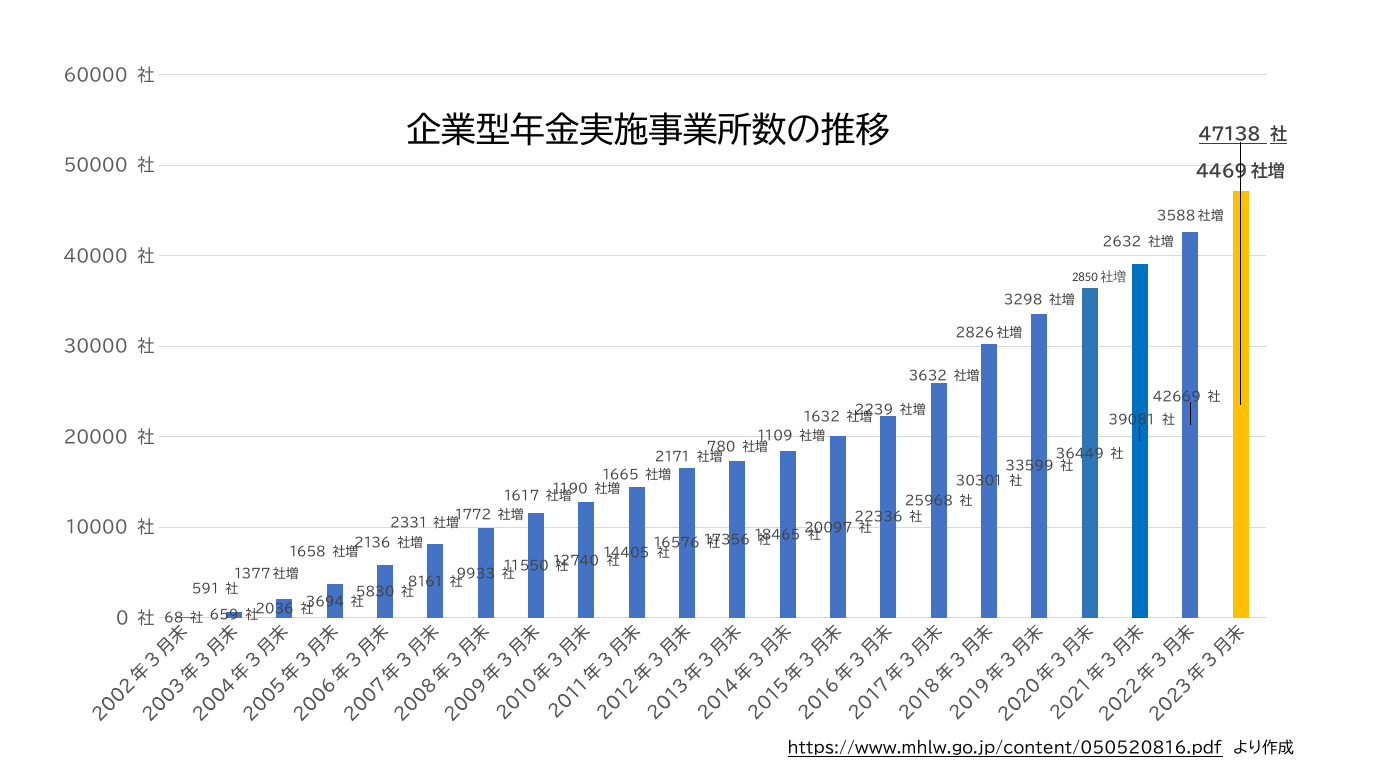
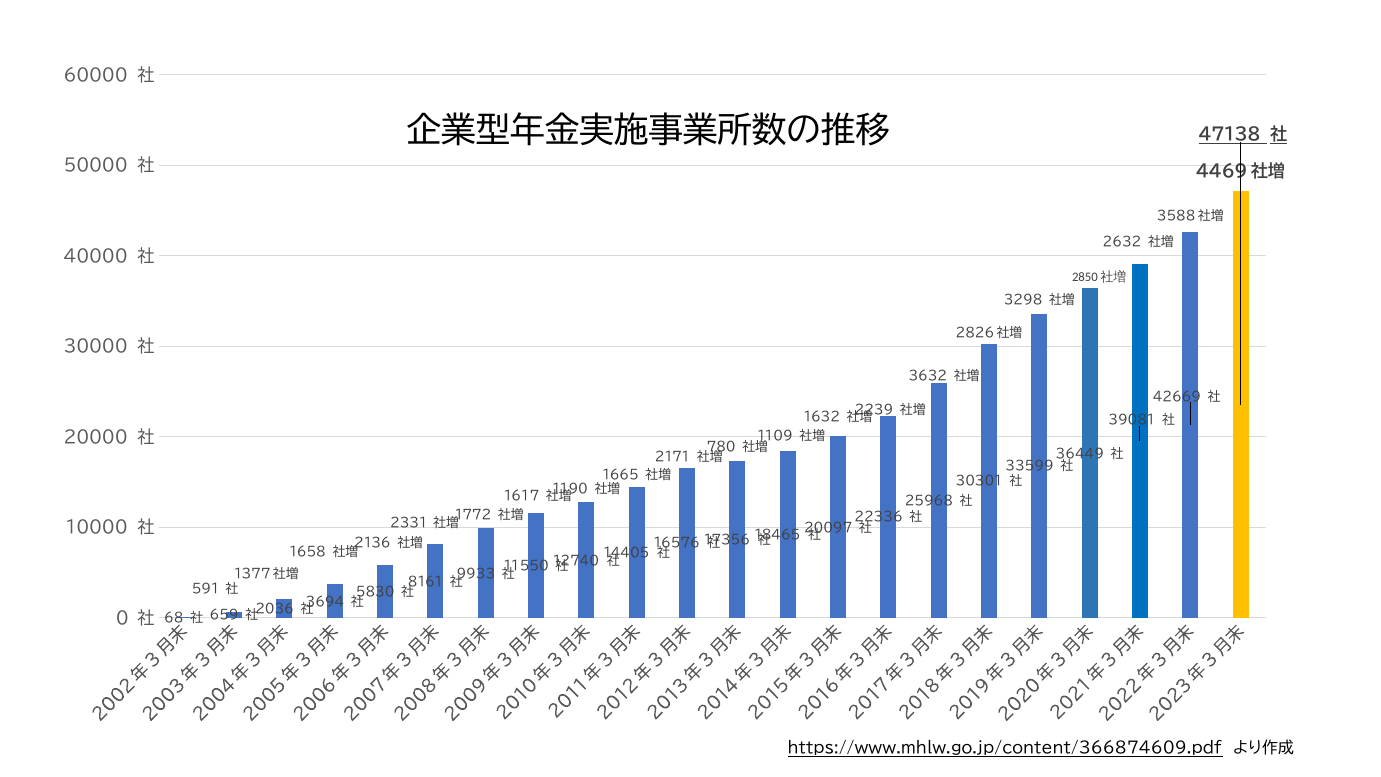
https://www.mhlw.go.jp/content/050520816.pdf: https://www.mhlw.go.jp/content/050520816.pdf -> https://www.mhlw.go.jp/content/366874609.pdf
